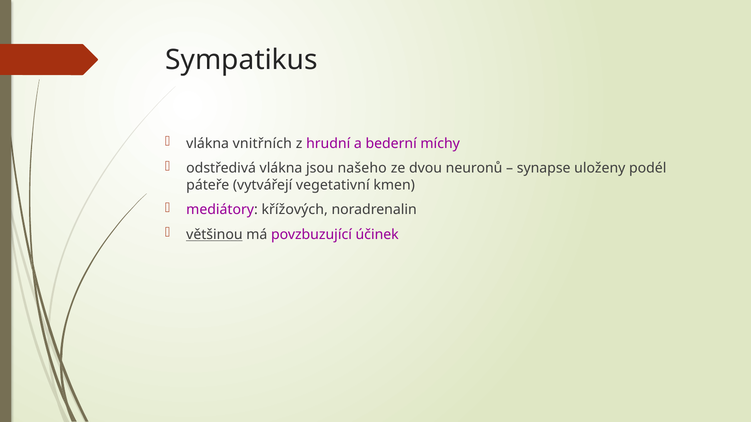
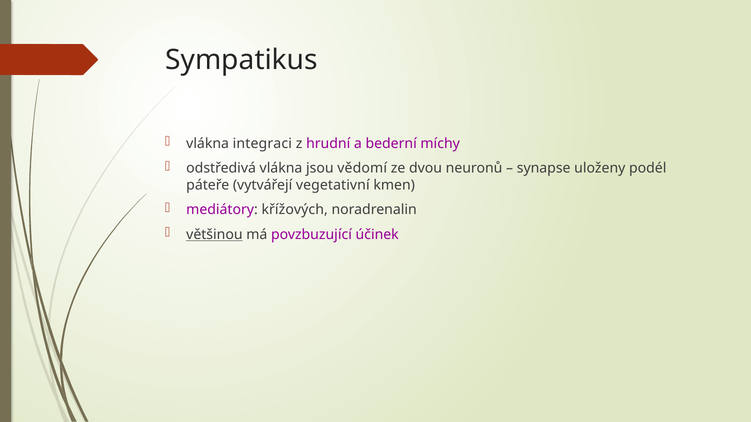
vnitřních: vnitřních -> integraci
našeho: našeho -> vědomí
